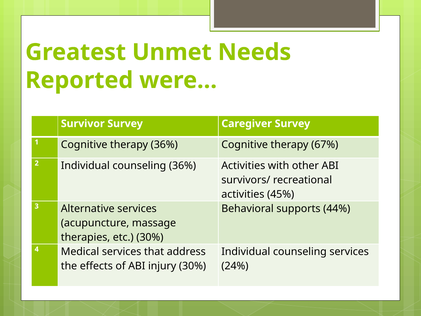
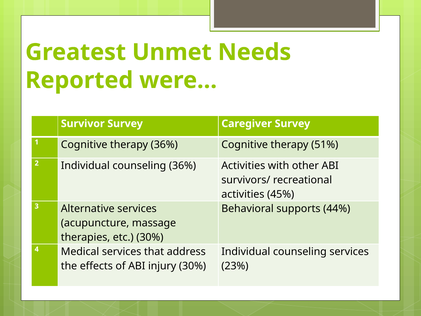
67%: 67% -> 51%
24%: 24% -> 23%
